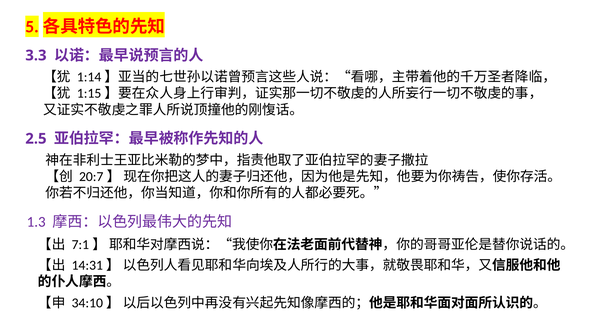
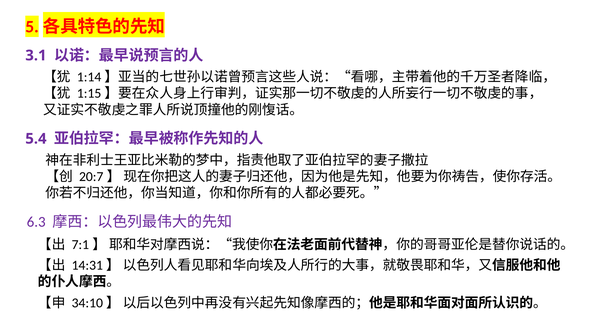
3.3: 3.3 -> 3.1
2.5: 2.5 -> 5.4
1.3: 1.3 -> 6.3
